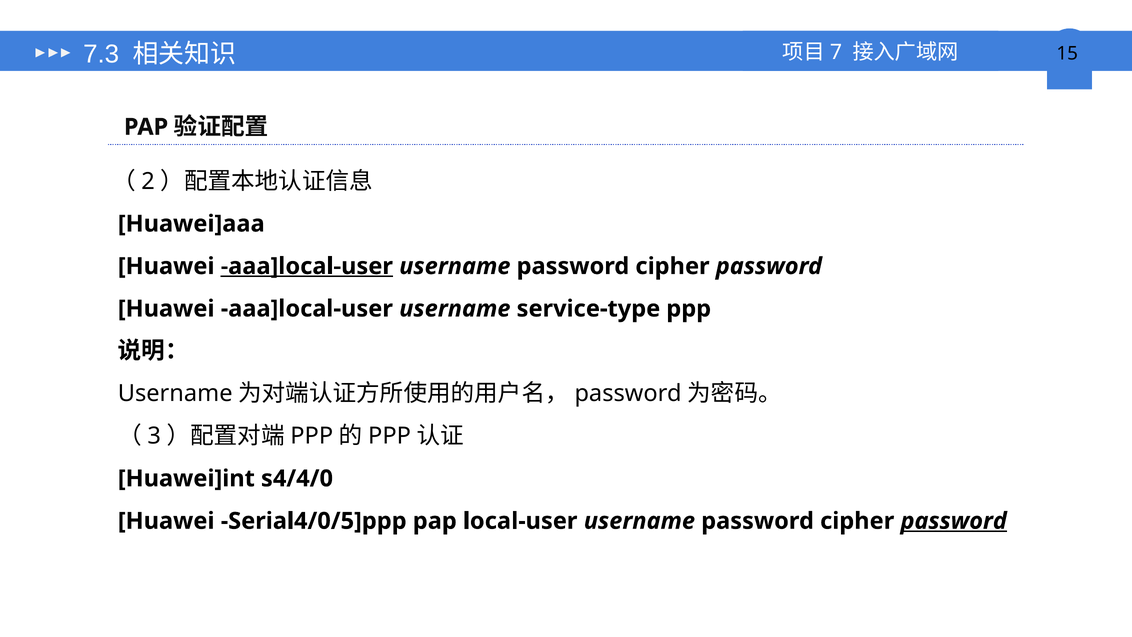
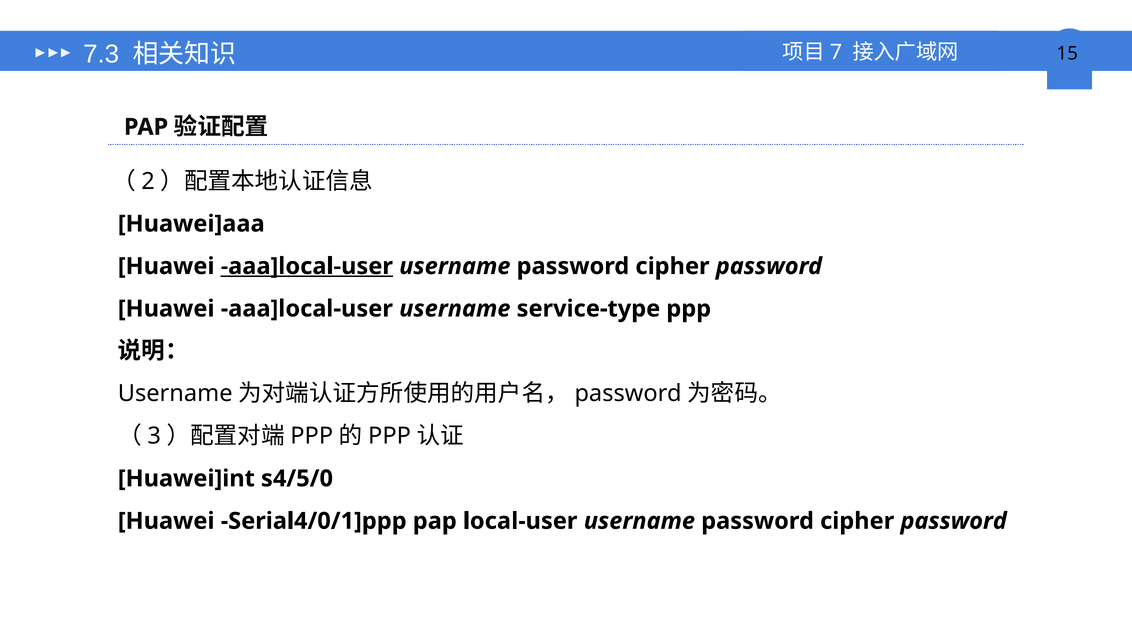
s4/4/0: s4/4/0 -> s4/5/0
Serial4/0/5]ppp: Serial4/0/5]ppp -> Serial4/0/1]ppp
password at (954, 521) underline: present -> none
